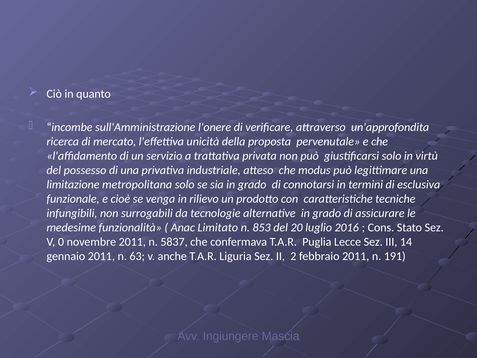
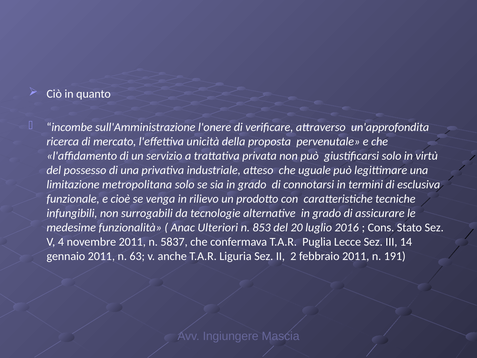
modus: modus -> uguale
Limitato: Limitato -> Ulteriori
0: 0 -> 4
